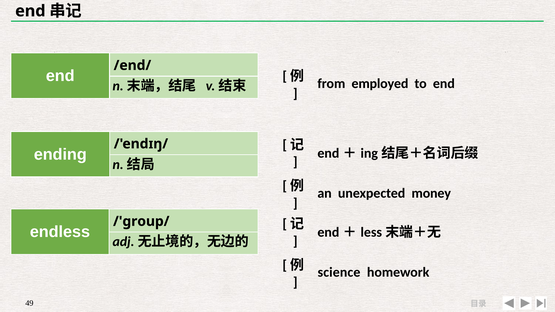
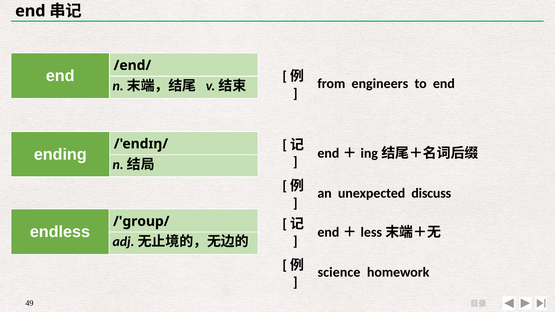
employed: employed -> engineers
money: money -> discuss
